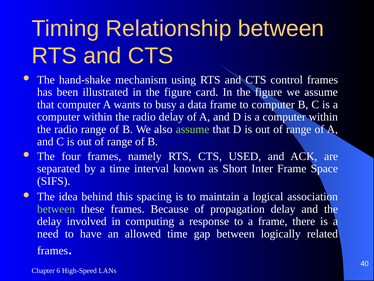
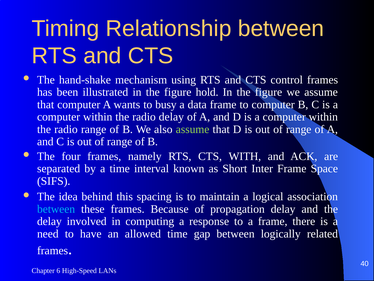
card: card -> hold
USED: USED -> WITH
between at (56, 209) colour: light green -> light blue
